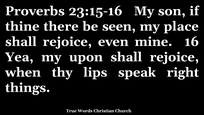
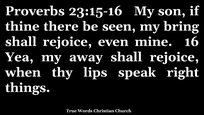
place: place -> bring
upon: upon -> away
